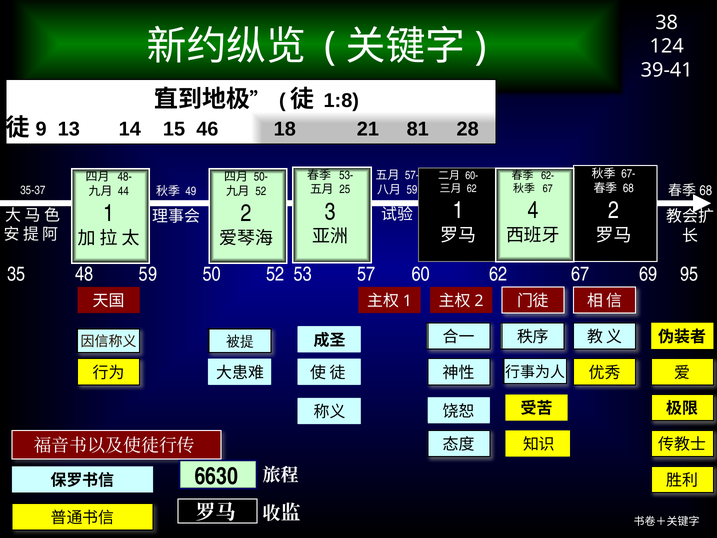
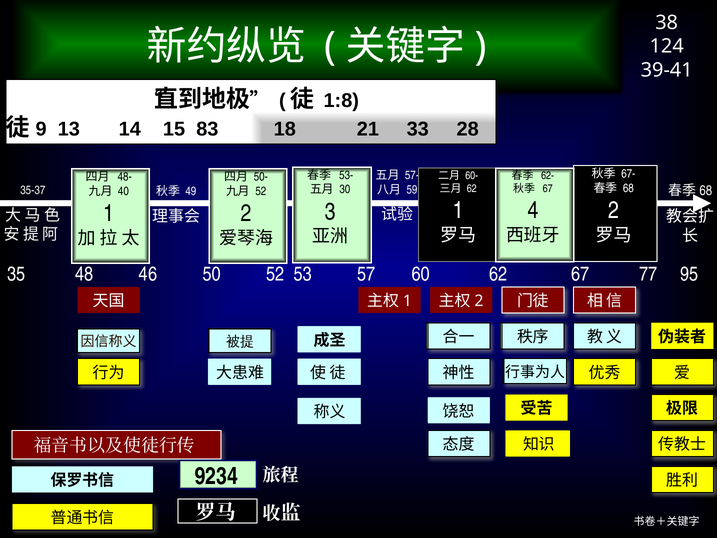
46: 46 -> 83
81: 81 -> 33
25: 25 -> 30
44: 44 -> 40
48 59: 59 -> 46
69: 69 -> 77
6630: 6630 -> 9234
